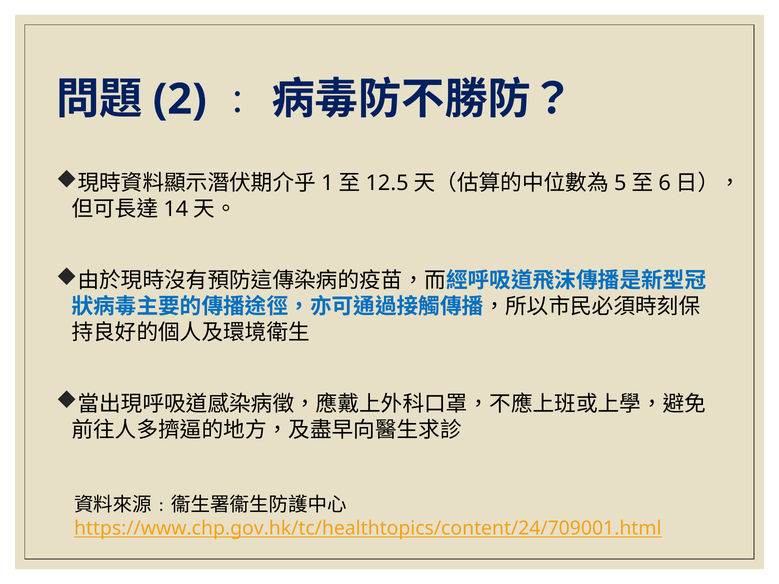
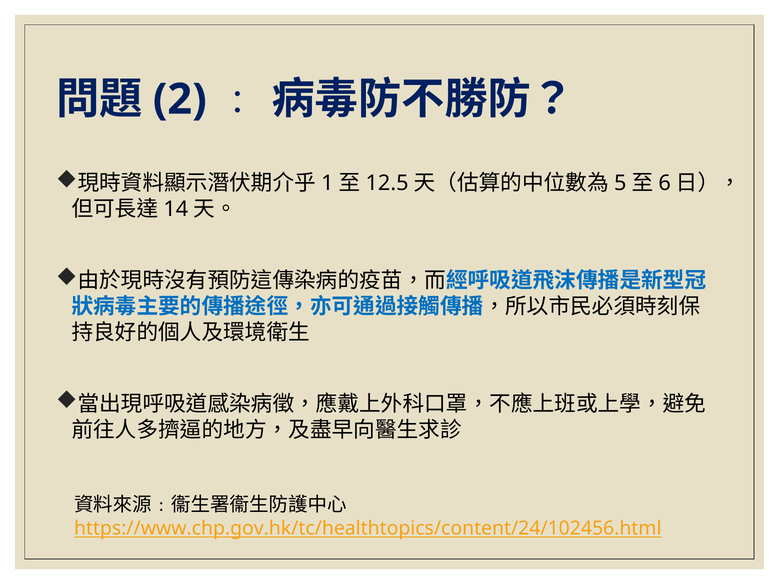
https://www.chp.gov.hk/tc/healthtopics/content/24/709001.html: https://www.chp.gov.hk/tc/healthtopics/content/24/709001.html -> https://www.chp.gov.hk/tc/healthtopics/content/24/102456.html
